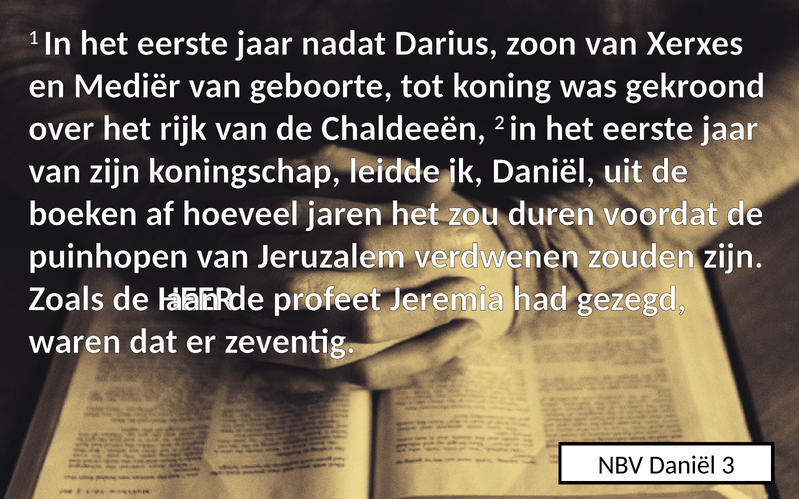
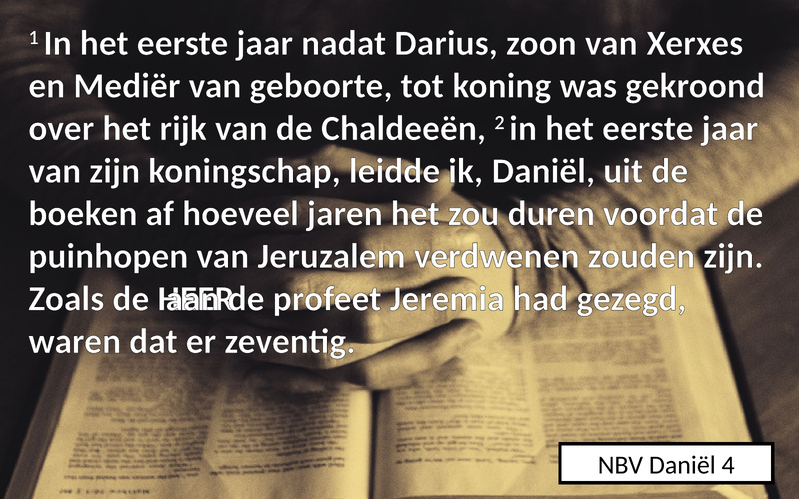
3: 3 -> 4
